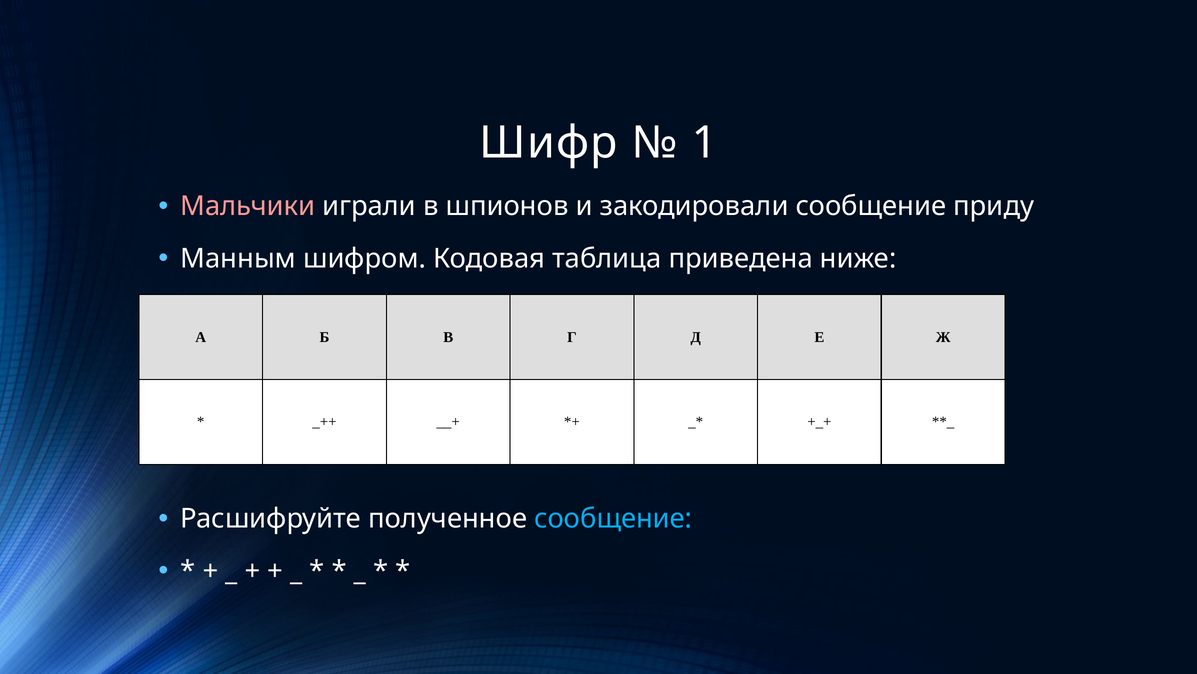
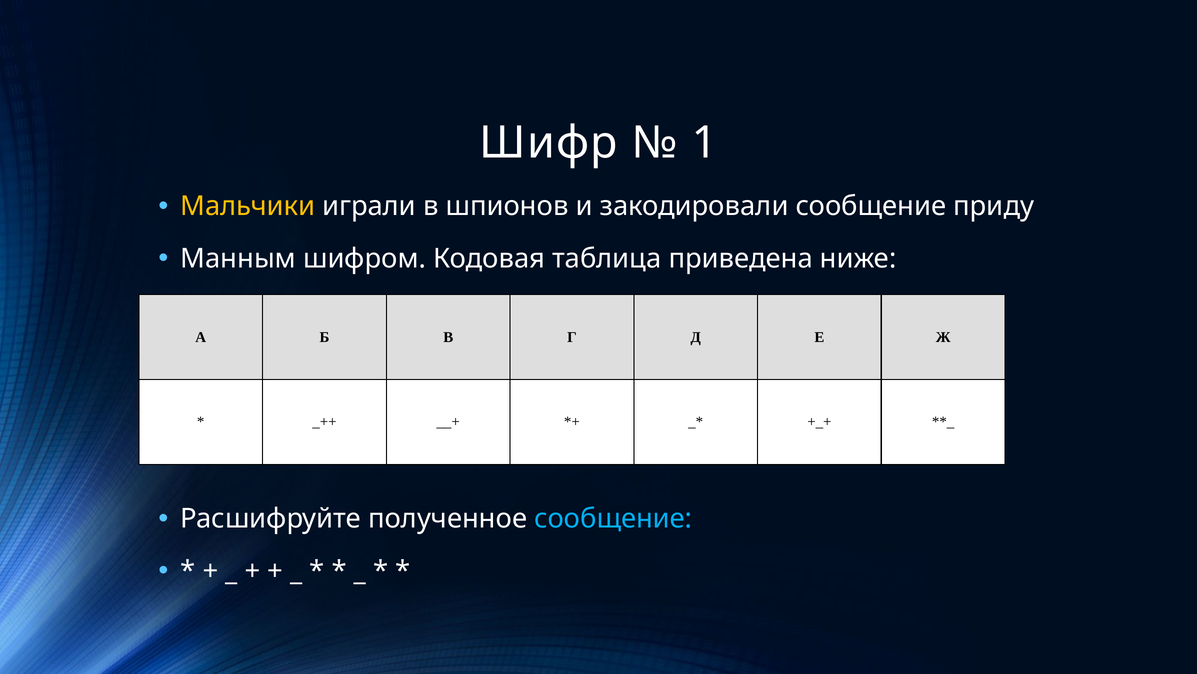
Мальчики colour: pink -> yellow
